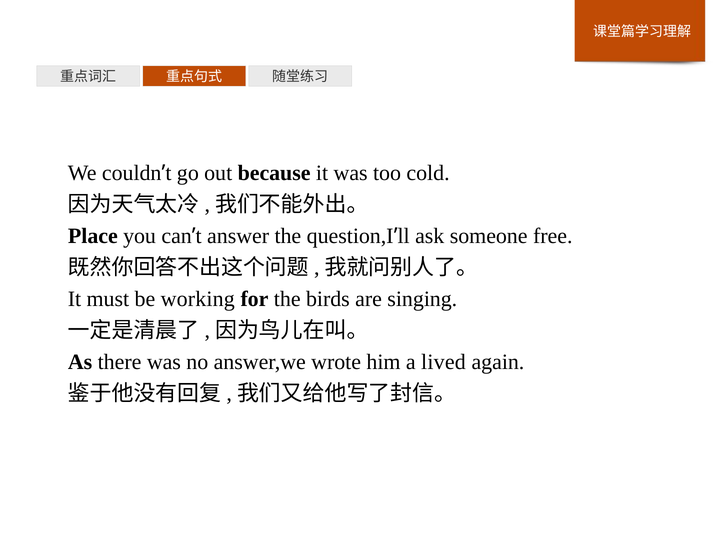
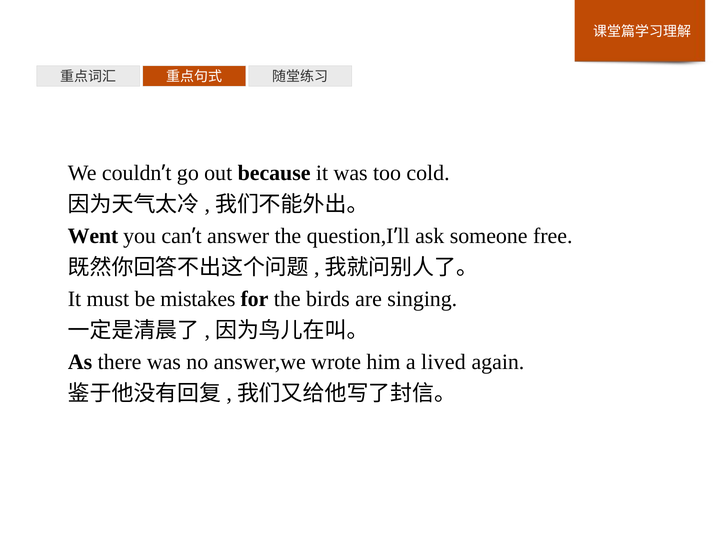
Place: Place -> Went
working: working -> mistakes
